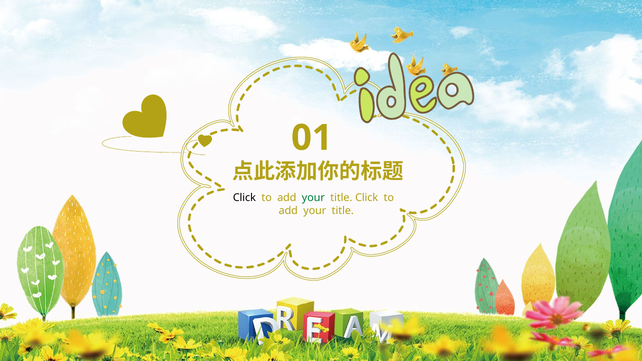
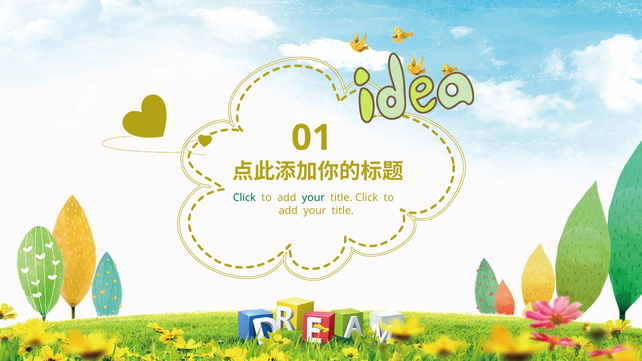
Click at (244, 198) colour: black -> green
